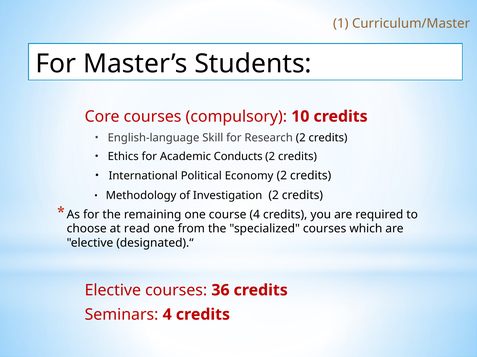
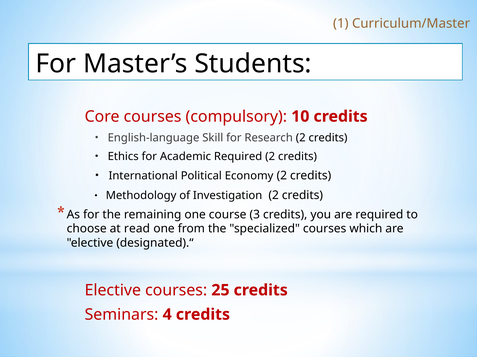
Academic Conducts: Conducts -> Required
course 4: 4 -> 3
36: 36 -> 25
